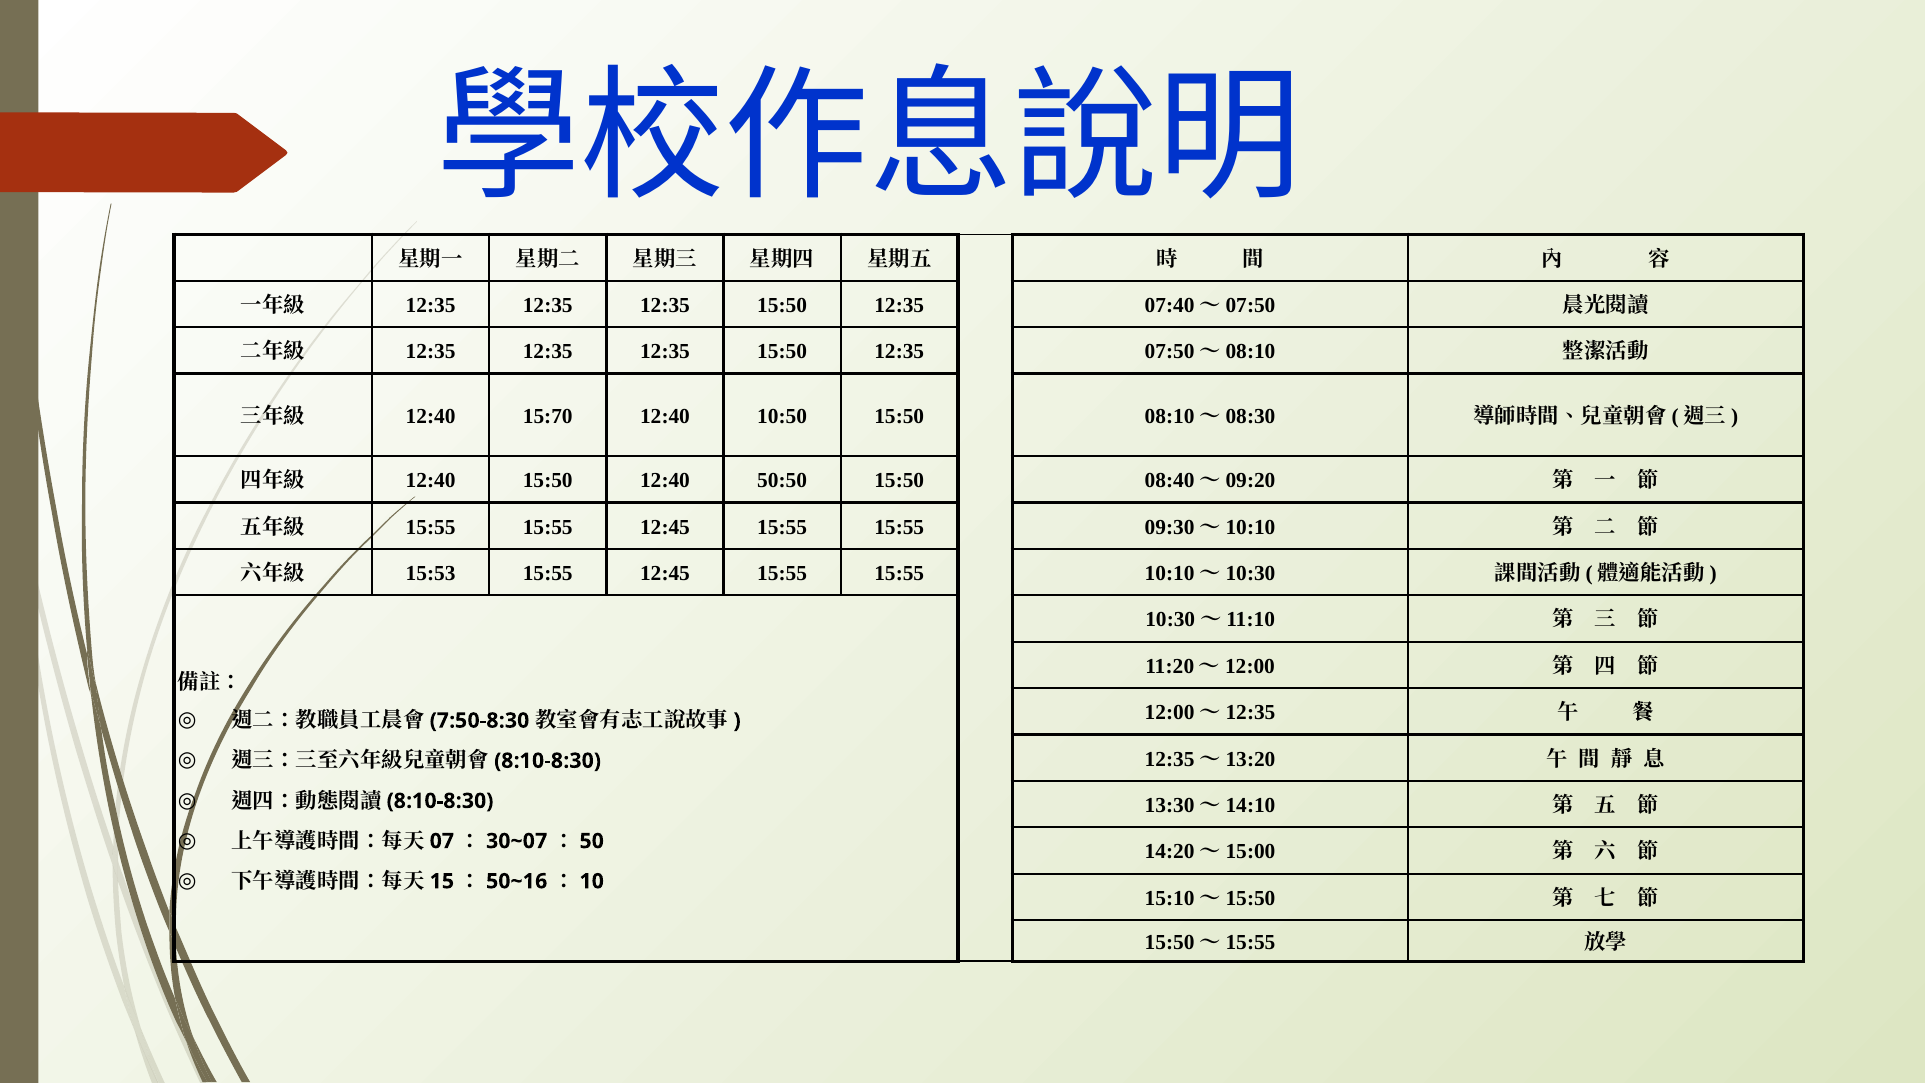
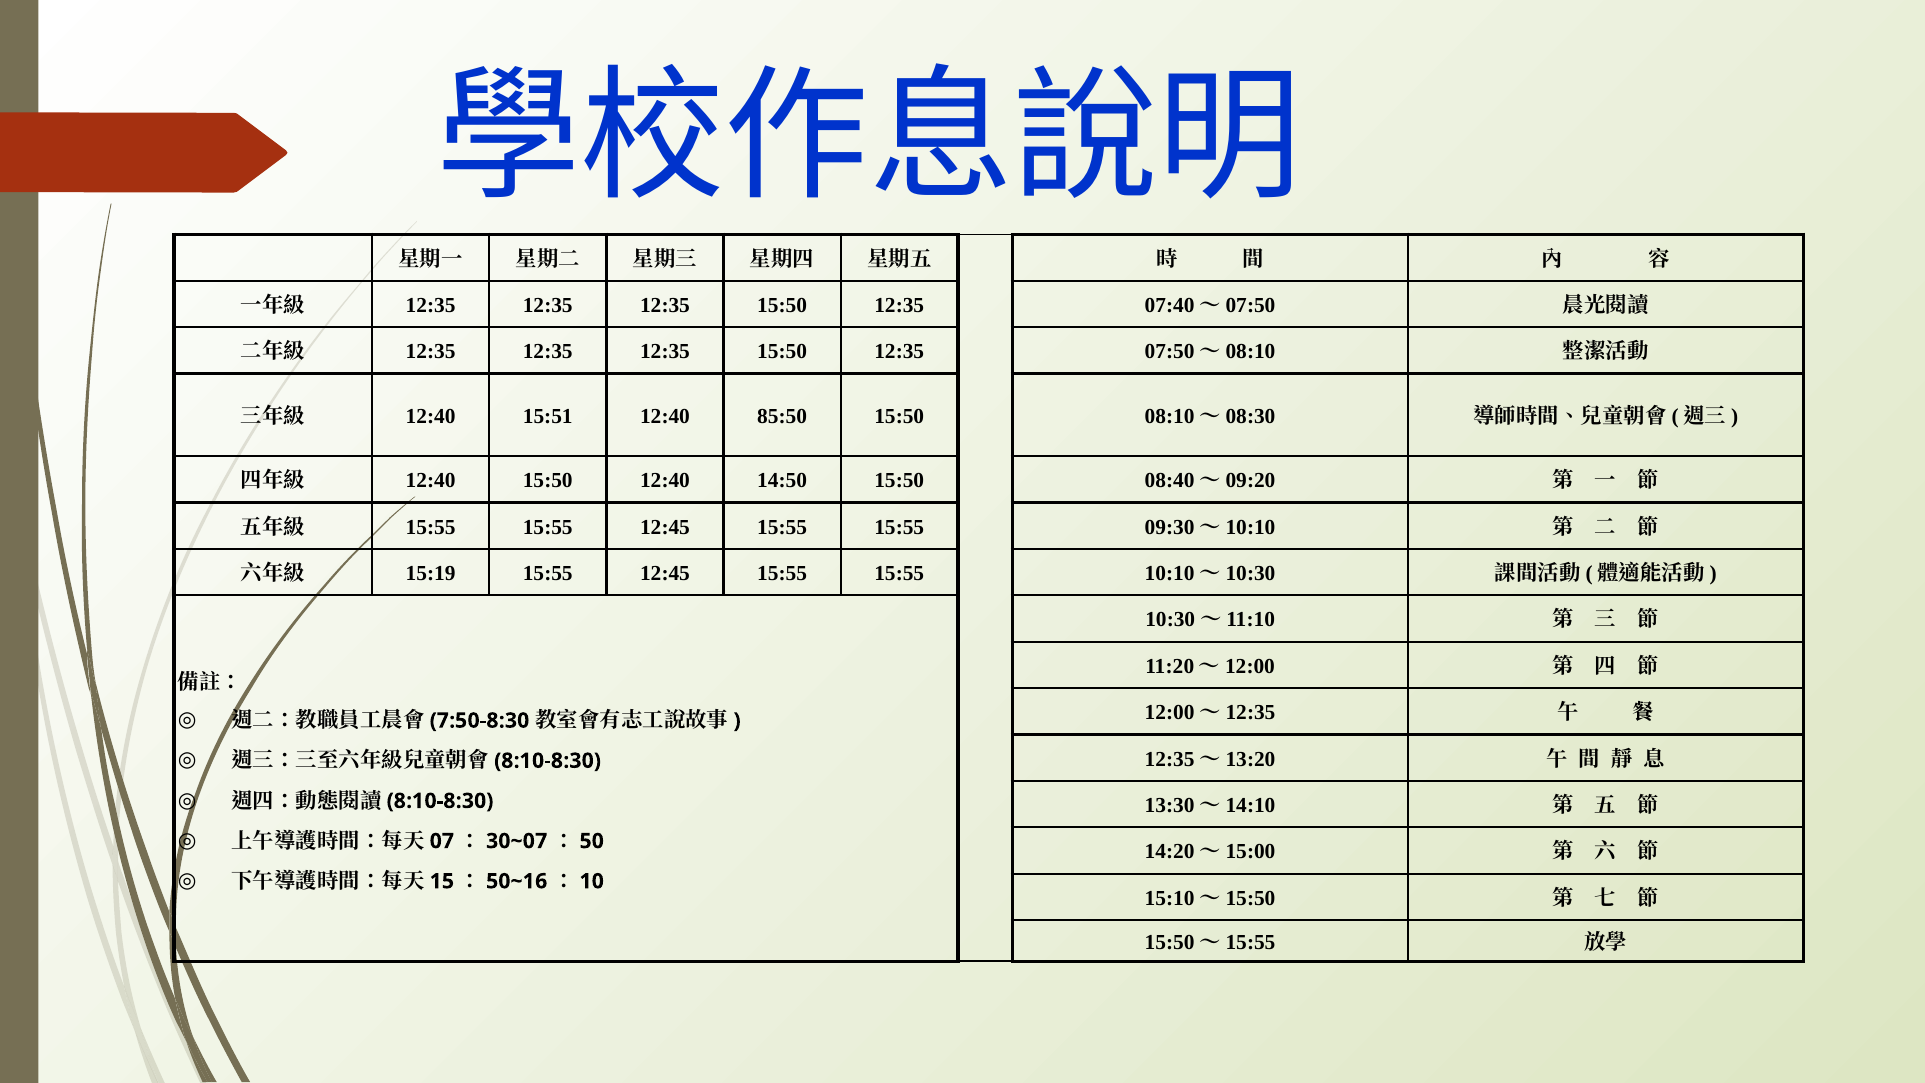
15:70: 15:70 -> 15:51
10:50: 10:50 -> 85:50
50:50: 50:50 -> 14:50
15:53: 15:53 -> 15:19
